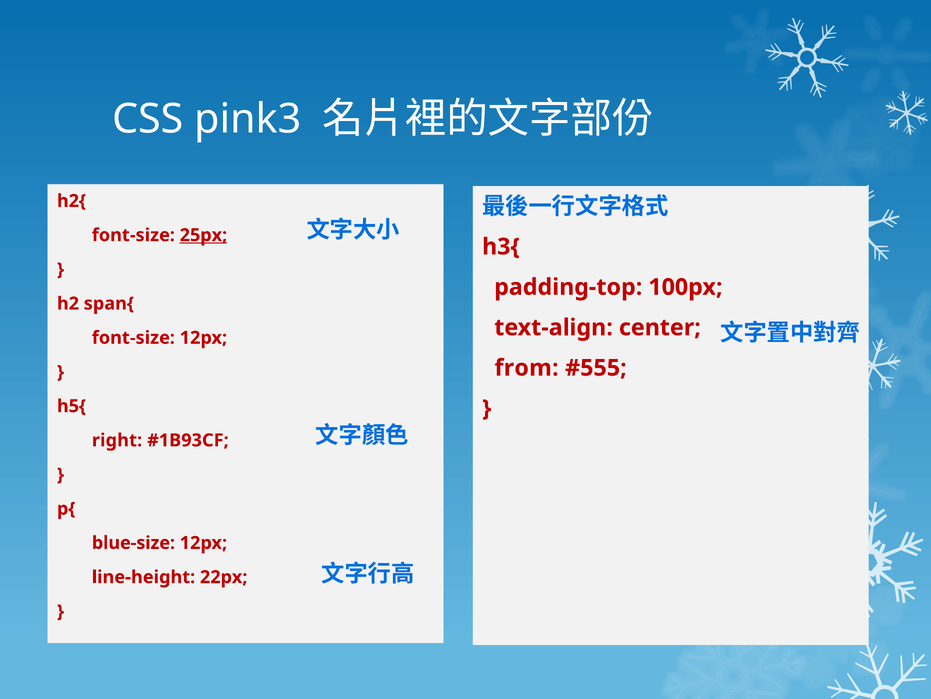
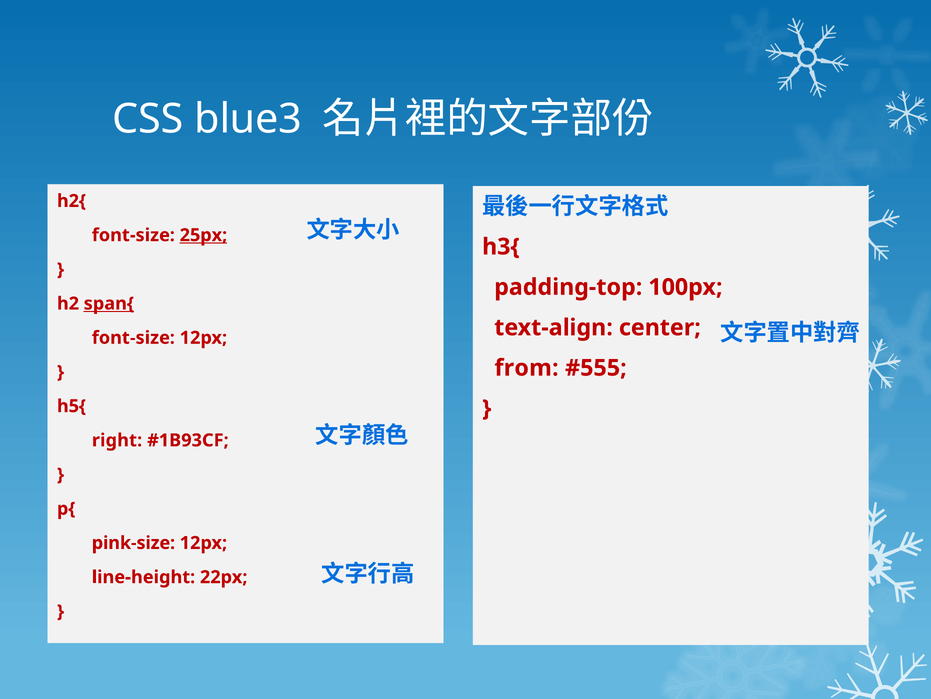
pink3: pink3 -> blue3
span{ underline: none -> present
blue-size: blue-size -> pink-size
